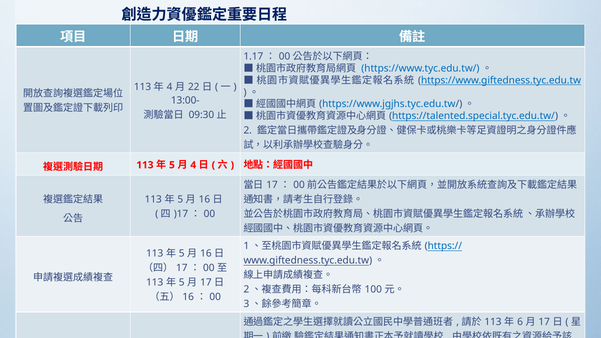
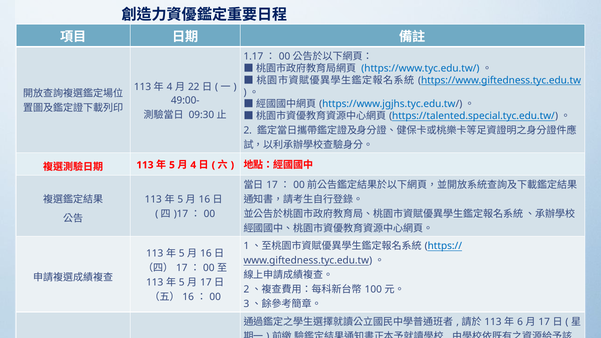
13:00-: 13:00- -> 49:00-
